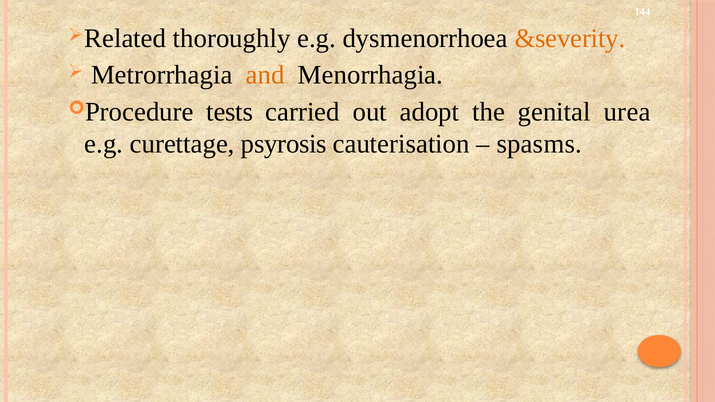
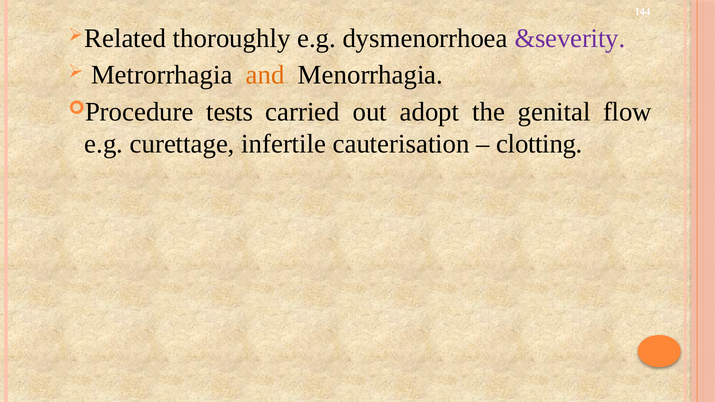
&severity colour: orange -> purple
urea: urea -> flow
psyrosis: psyrosis -> infertile
spasms: spasms -> clotting
